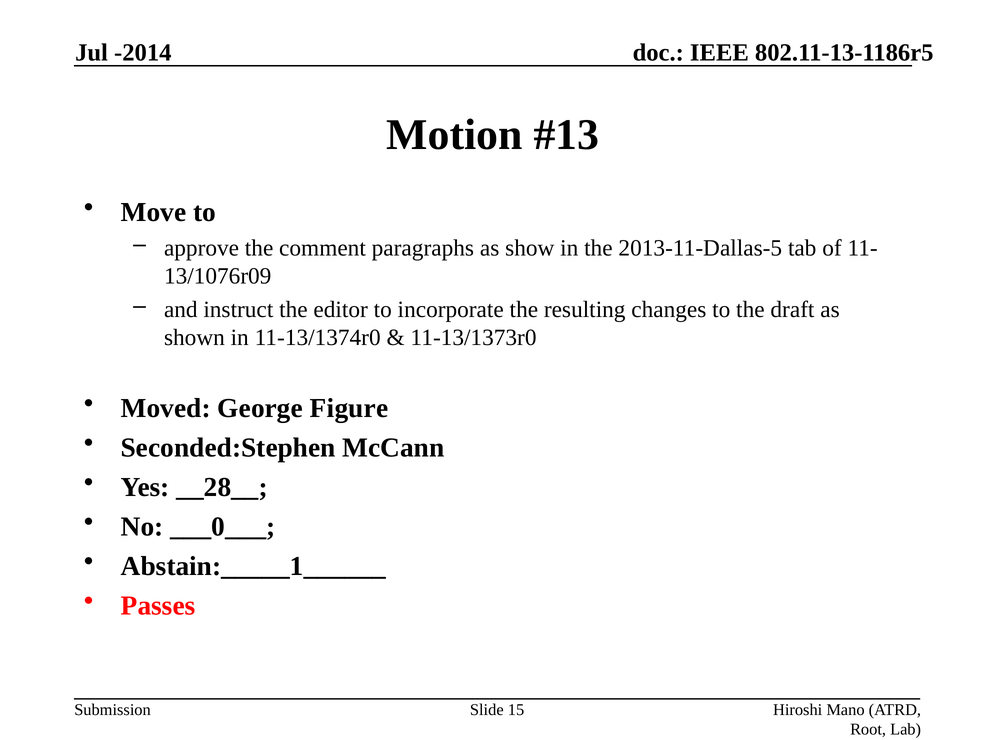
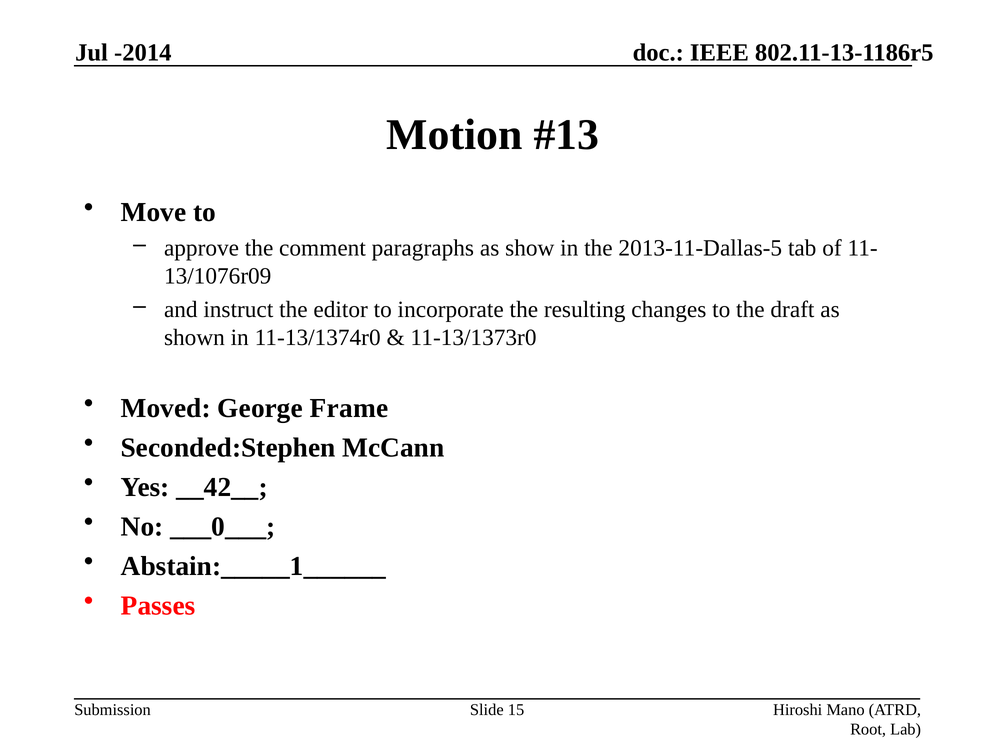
Figure: Figure -> Frame
__28__: __28__ -> __42__
